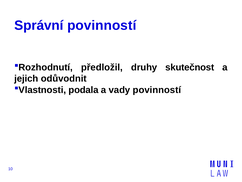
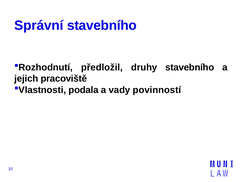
Správní povinností: povinností -> stavebního
druhy skutečnost: skutečnost -> stavebního
odůvodnit: odůvodnit -> pracoviště
